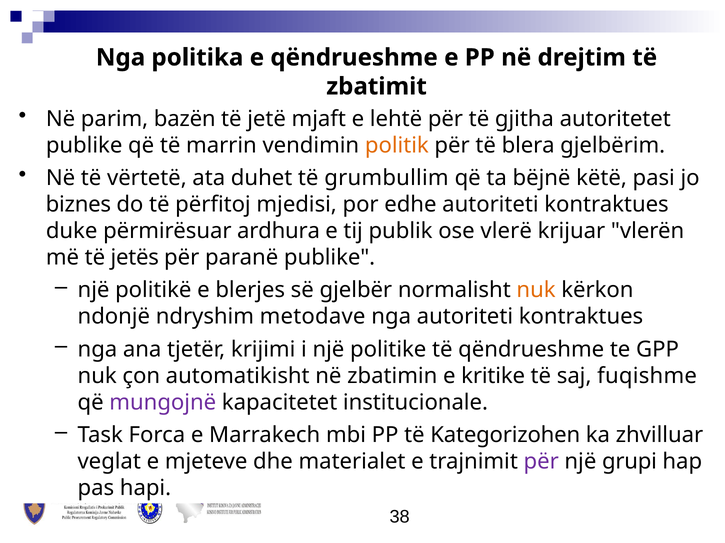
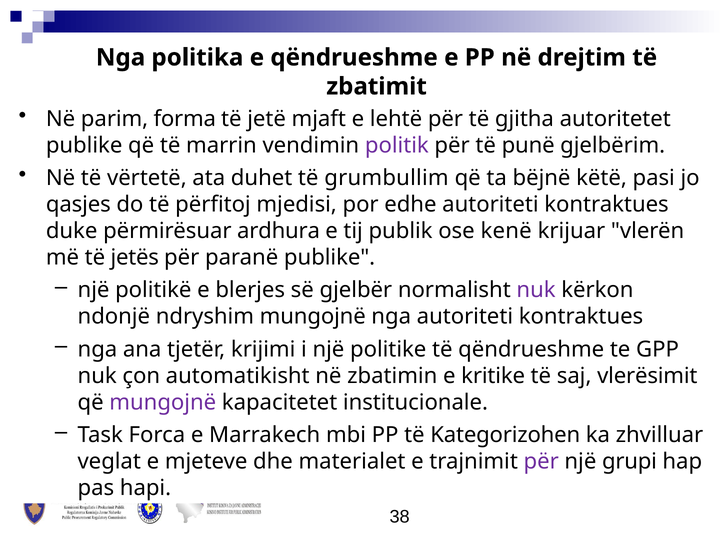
bazën: bazën -> forma
politik colour: orange -> purple
blera: blera -> punë
biznes: biznes -> qasjes
vlerë: vlerë -> kenë
nuk at (536, 291) colour: orange -> purple
ndryshim metodave: metodave -> mungojnë
fuqishme: fuqishme -> vlerësimit
